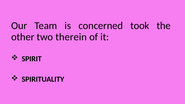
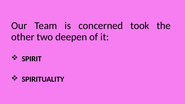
therein: therein -> deepen
